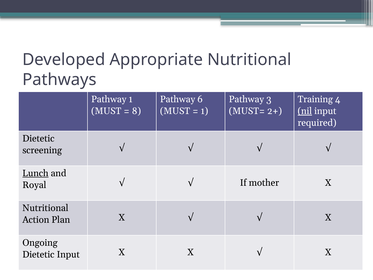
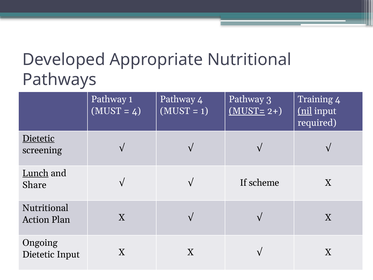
Pathway 6: 6 -> 4
8 at (136, 111): 8 -> 4
MUST= underline: none -> present
Dietetic at (38, 138) underline: none -> present
Royal: Royal -> Share
mother: mother -> scheme
